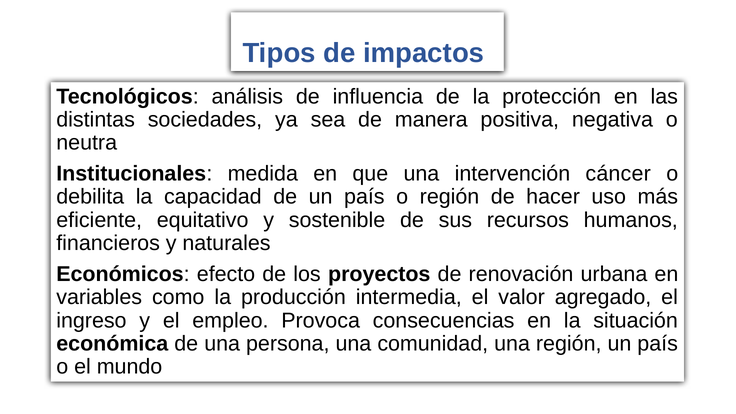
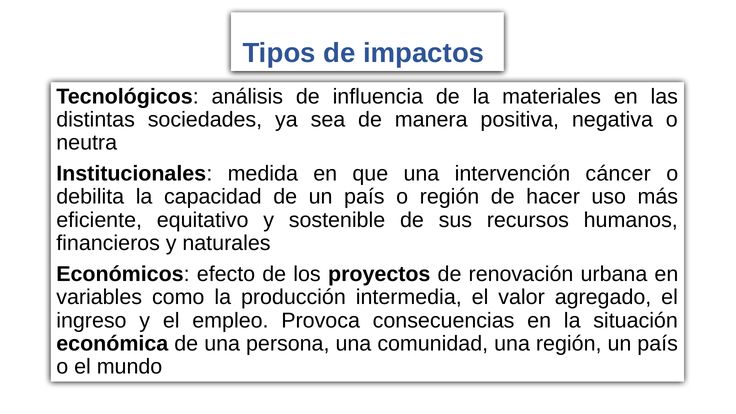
protección: protección -> materiales
